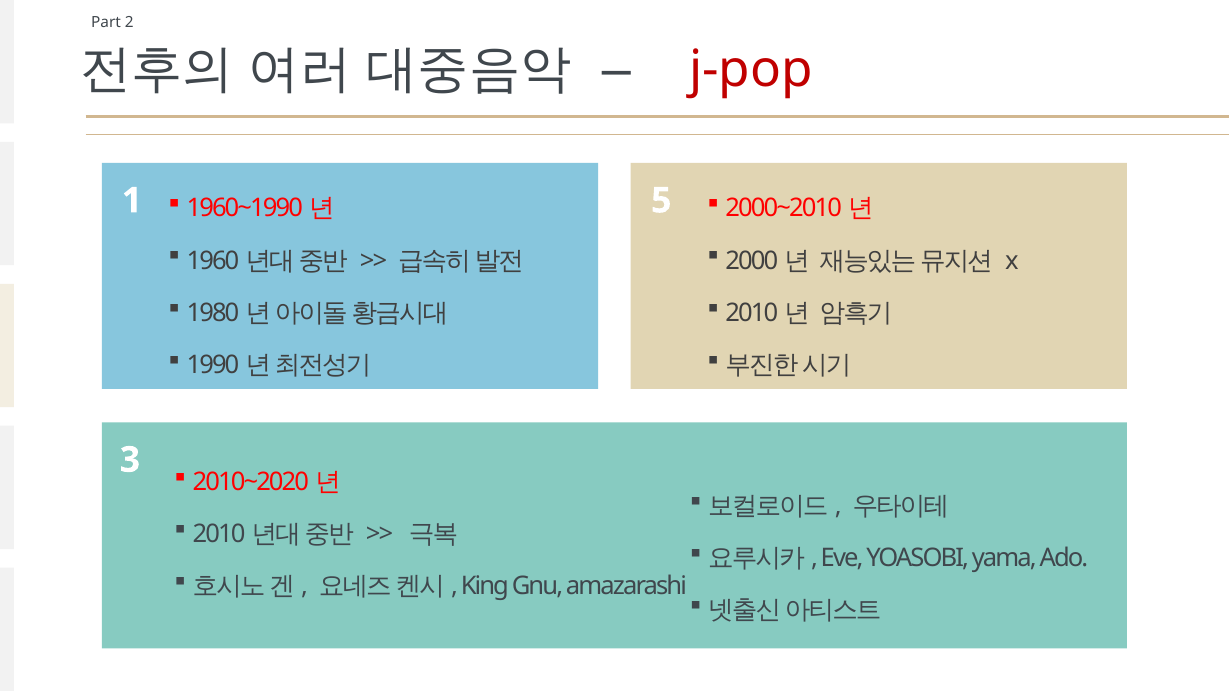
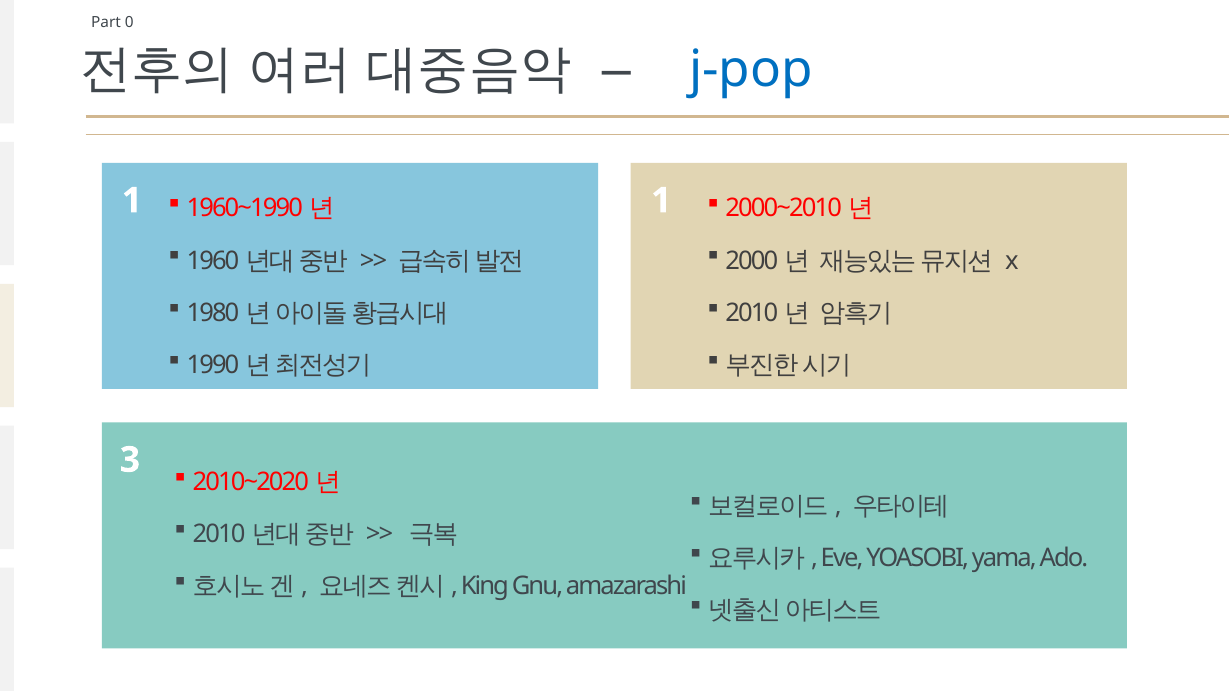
2: 2 -> 0
j-pop colour: red -> blue
1 5: 5 -> 1
